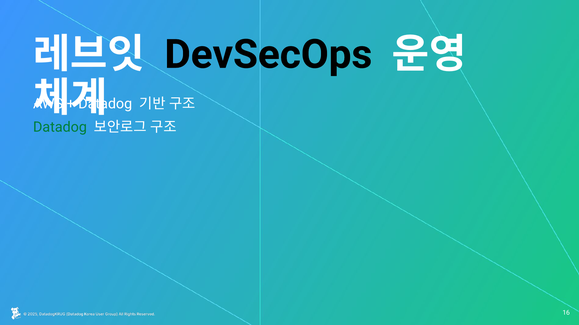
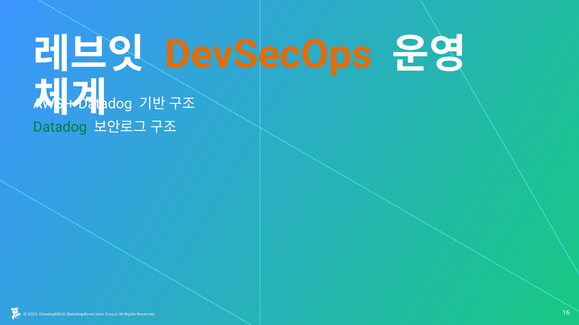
DevSecOps colour: black -> orange
